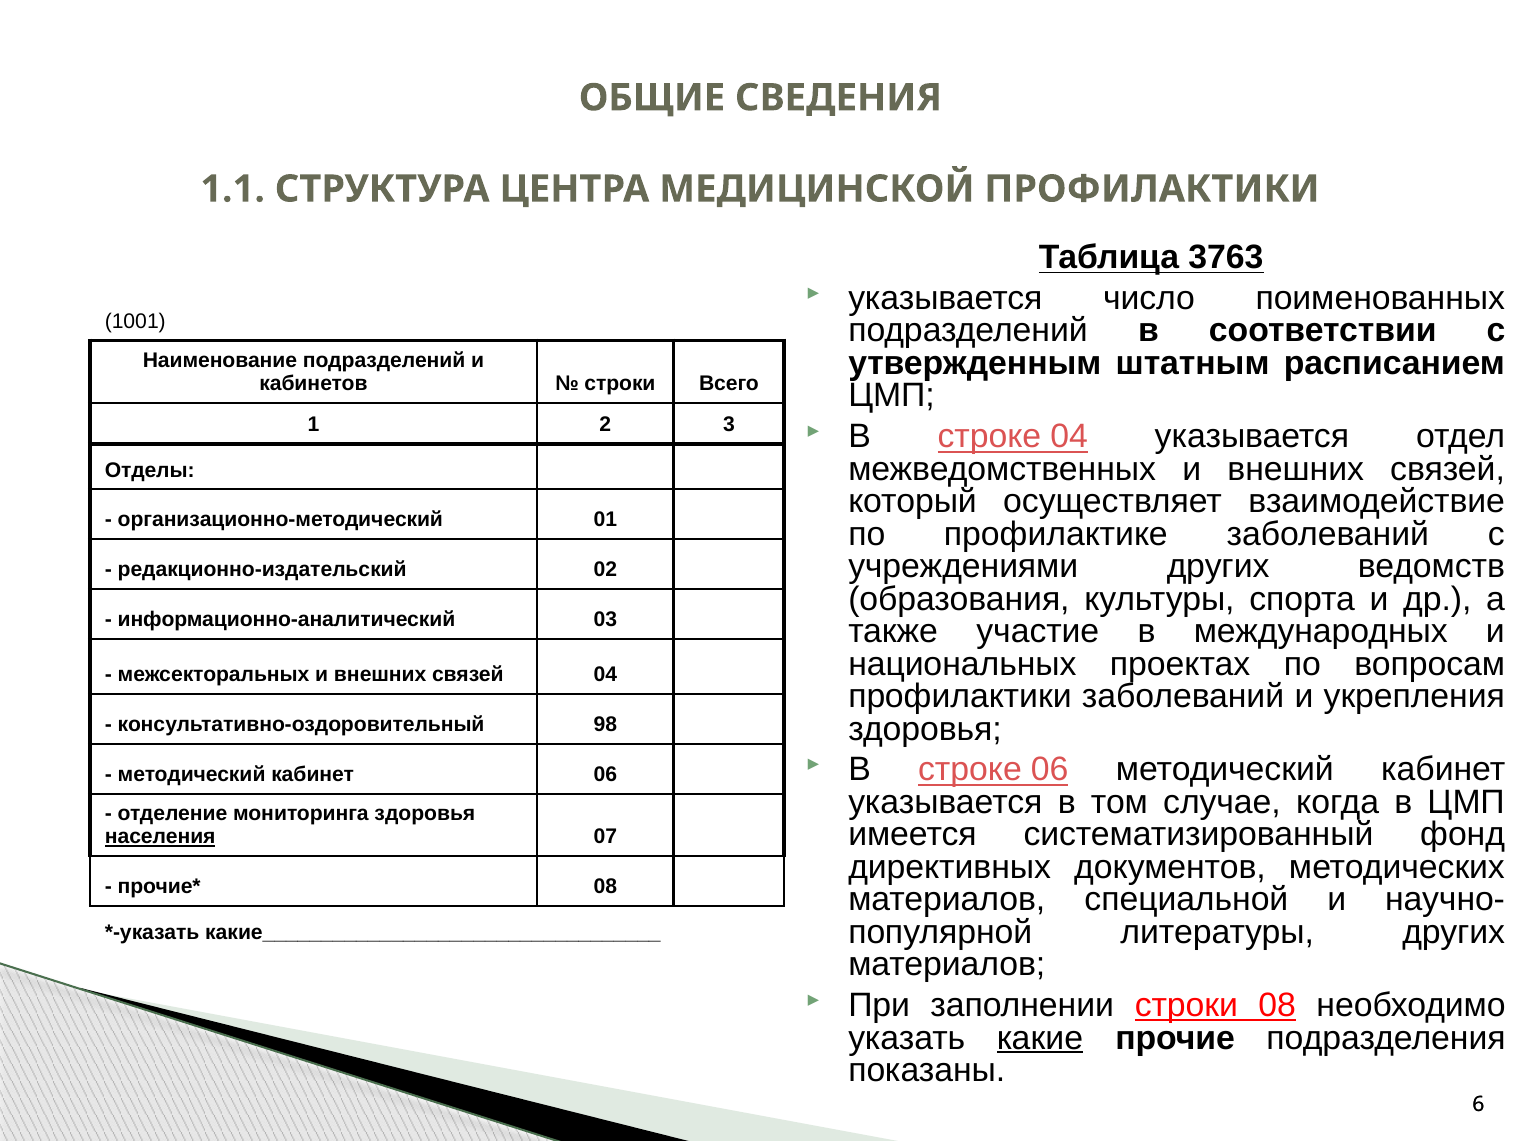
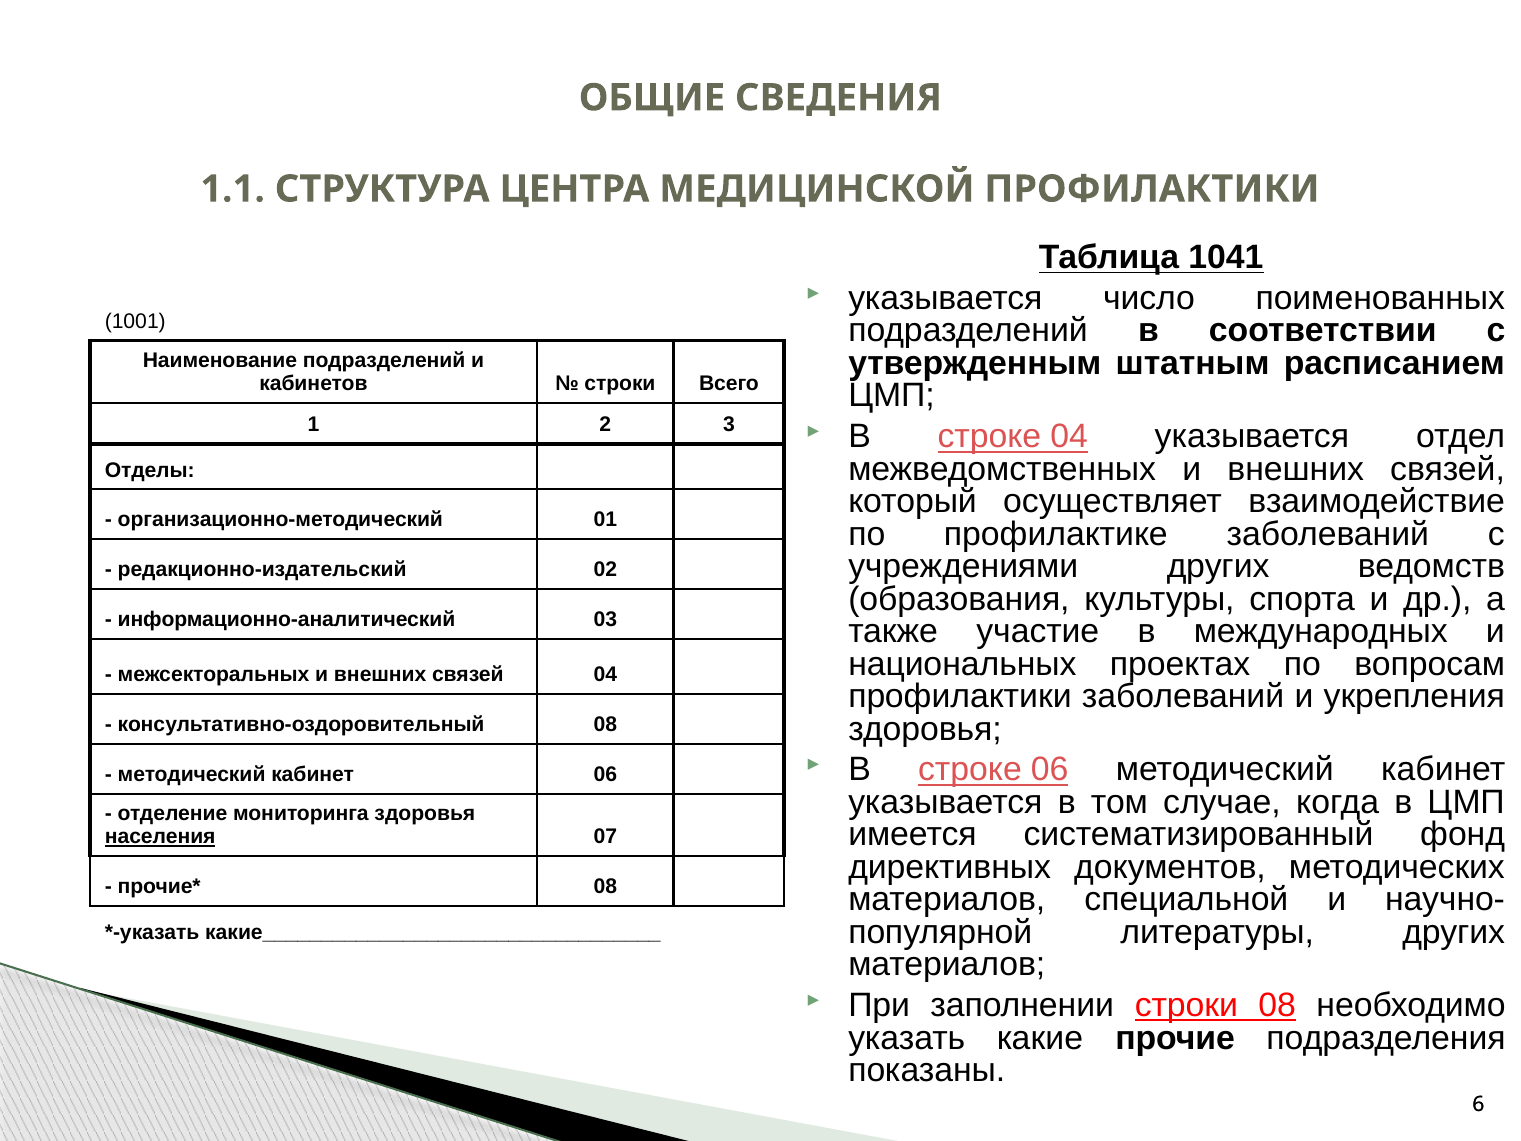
3763: 3763 -> 1041
консультативно-оздоровительный 98: 98 -> 08
какие underline: present -> none
